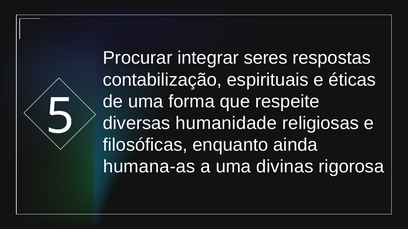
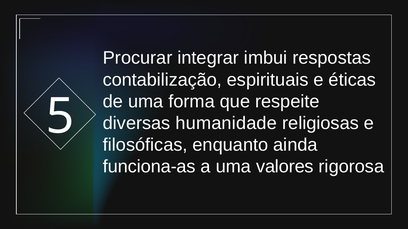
seres: seres -> imbui
humana-as: humana-as -> funciona-as
divinas: divinas -> valores
